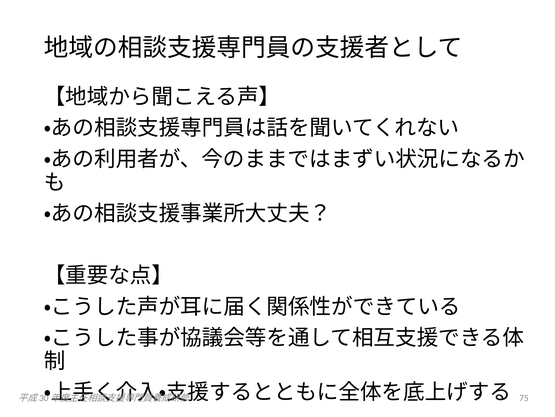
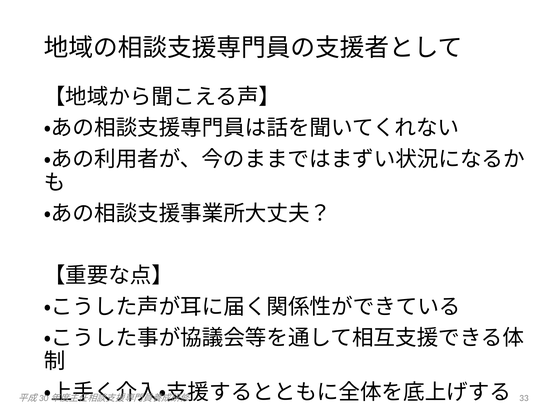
75: 75 -> 33
